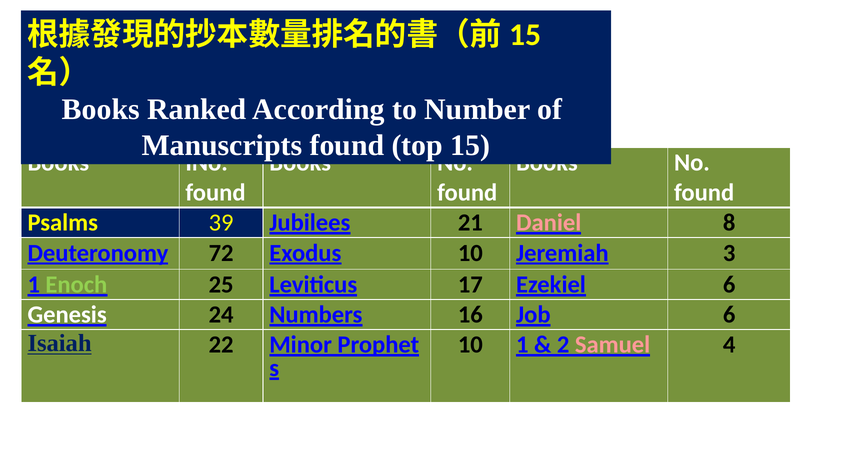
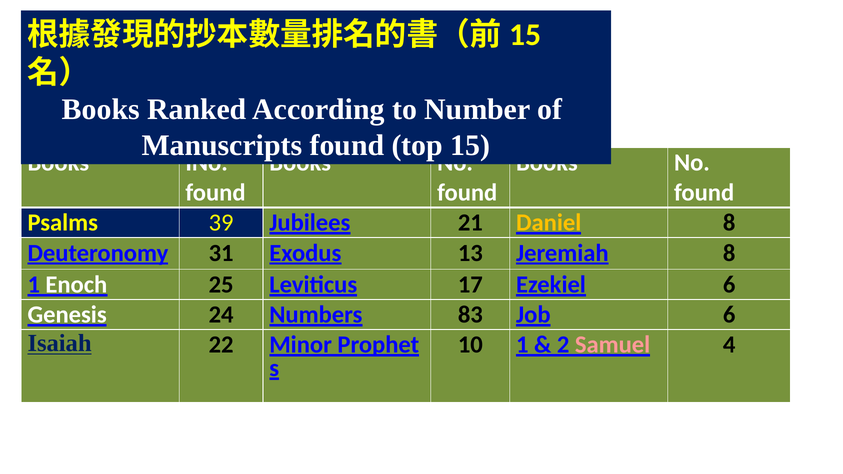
Daniel colour: pink -> yellow
72: 72 -> 31
Exodus 10: 10 -> 13
Jeremiah 3: 3 -> 8
Enoch colour: light green -> white
16: 16 -> 83
